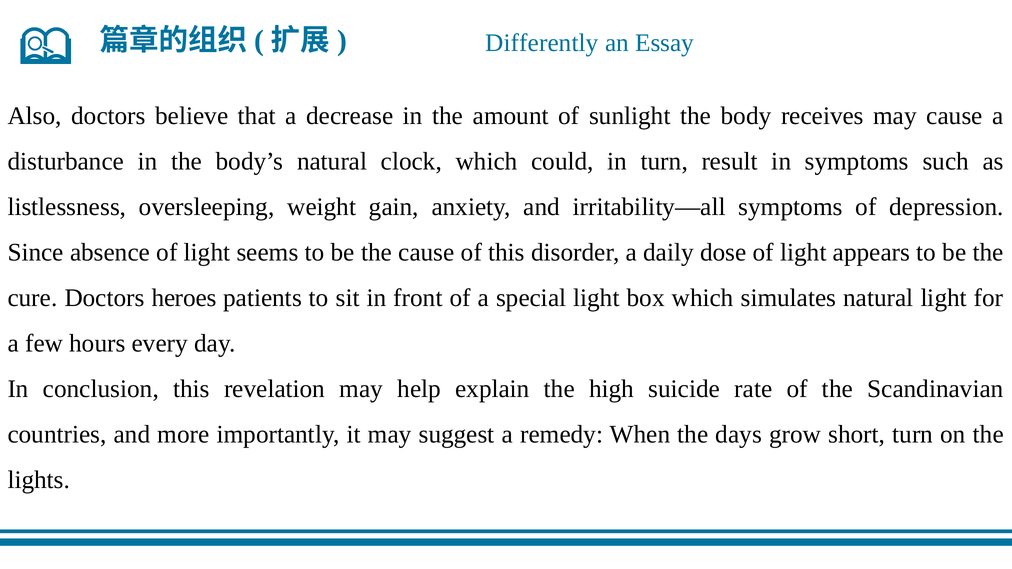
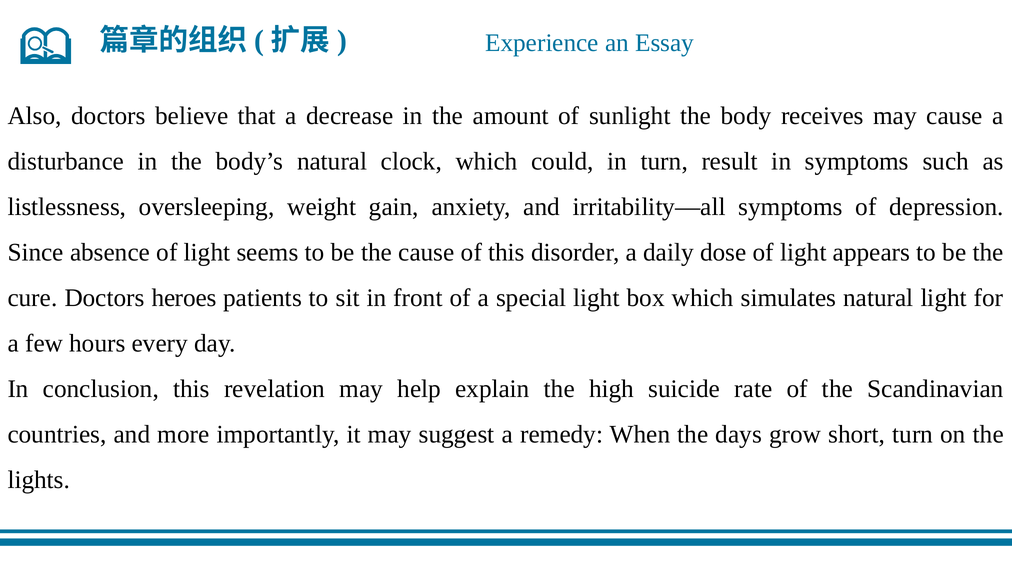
Differently: Differently -> Experience
